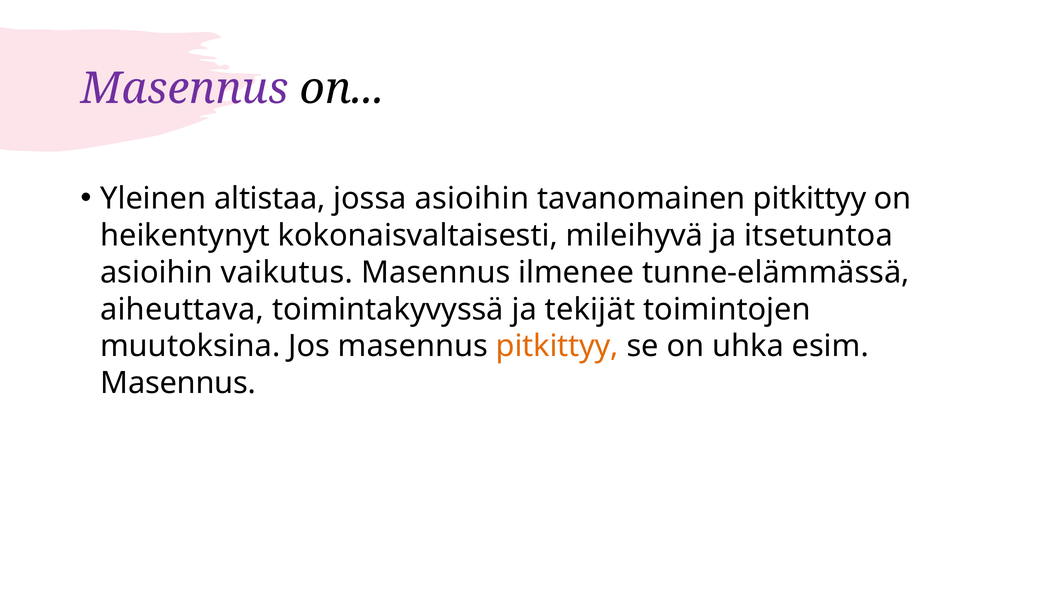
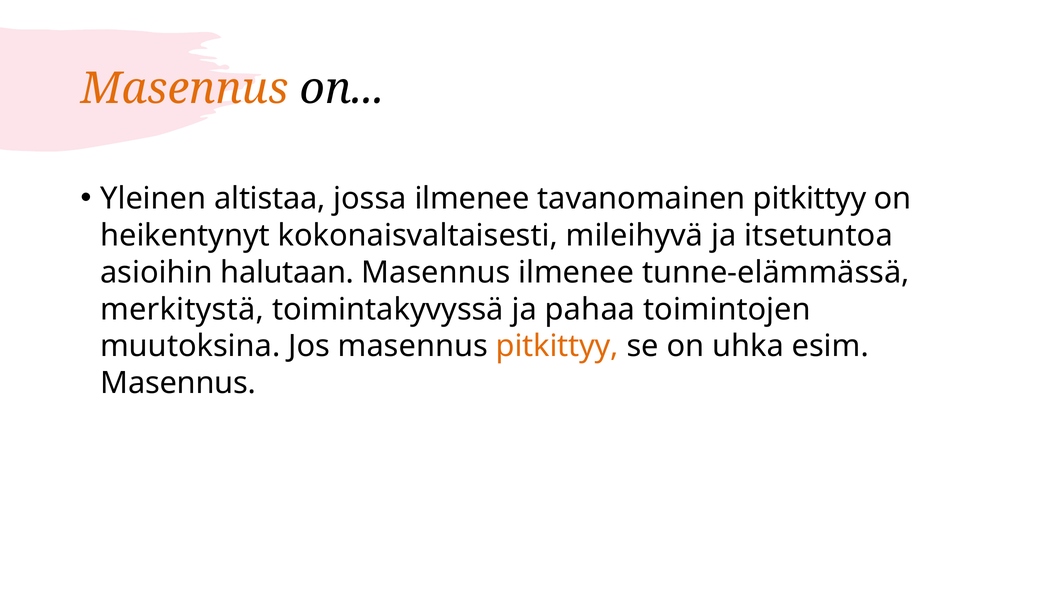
Masennus at (185, 89) colour: purple -> orange
jossa asioihin: asioihin -> ilmenee
vaikutus: vaikutus -> halutaan
aiheuttava: aiheuttava -> merkitystä
tekijät: tekijät -> pahaa
